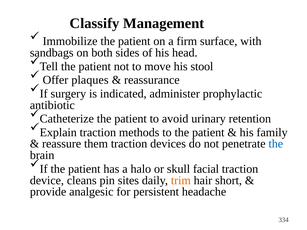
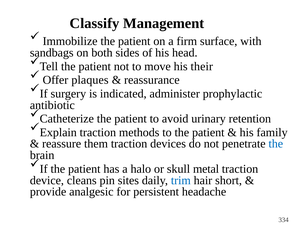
stool: stool -> their
facial: facial -> metal
trim colour: orange -> blue
